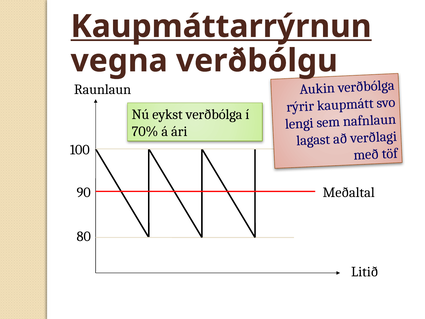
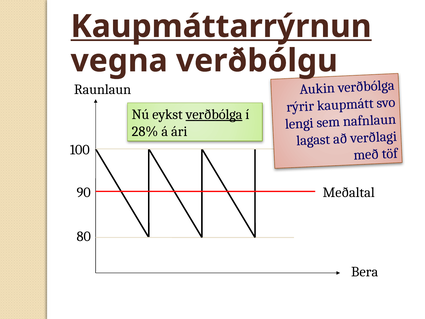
verðbólga at (214, 114) underline: none -> present
70%: 70% -> 28%
Litið: Litið -> Bera
